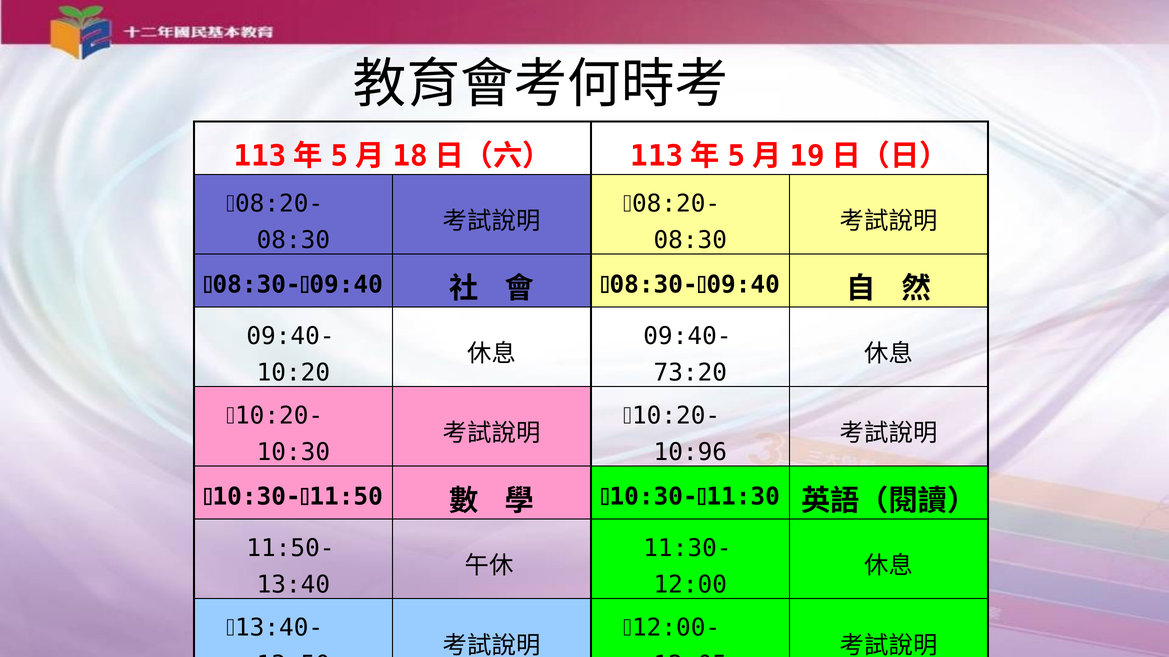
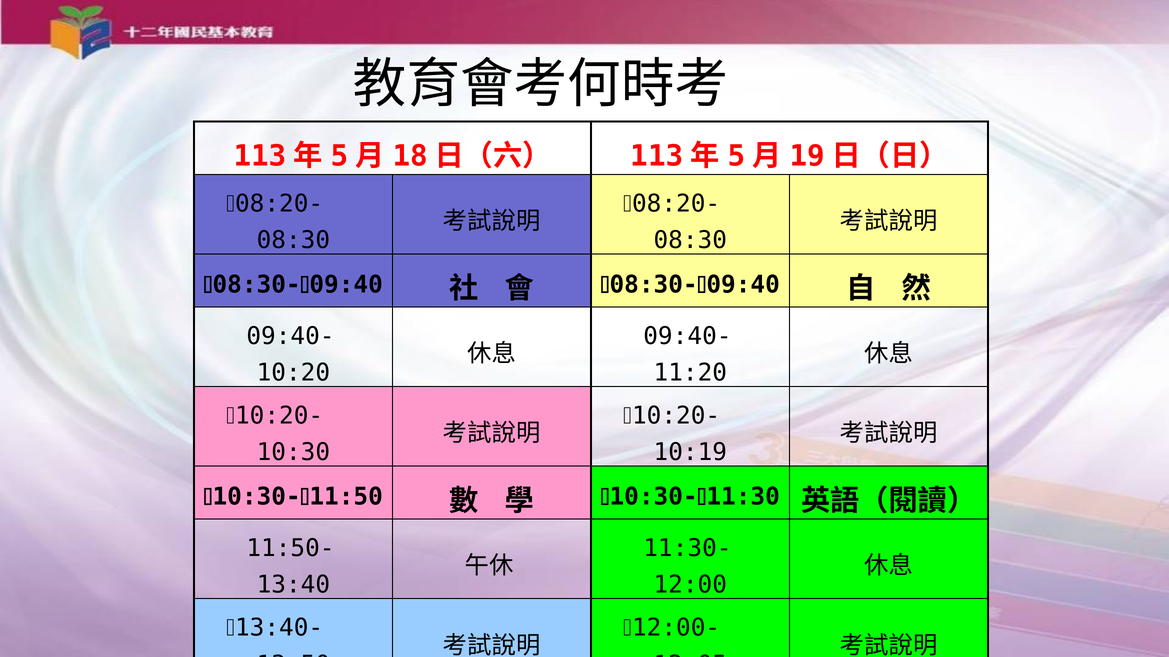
73:20: 73:20 -> 11:20
10:96: 10:96 -> 10:19
